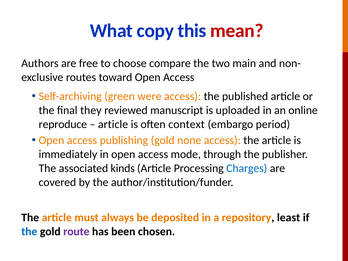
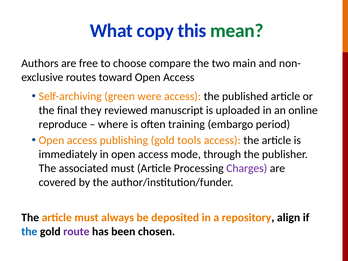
mean colour: red -> green
article at (113, 124): article -> where
context: context -> training
none: none -> tools
associated kinds: kinds -> must
Charges colour: blue -> purple
least: least -> align
